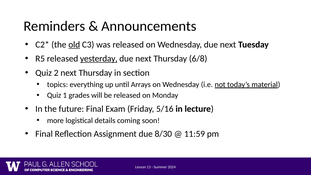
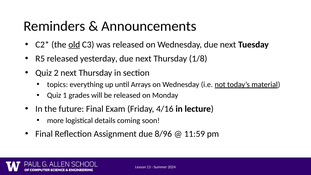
yesterday underline: present -> none
6/8: 6/8 -> 1/8
5/16: 5/16 -> 4/16
8/30: 8/30 -> 8/96
